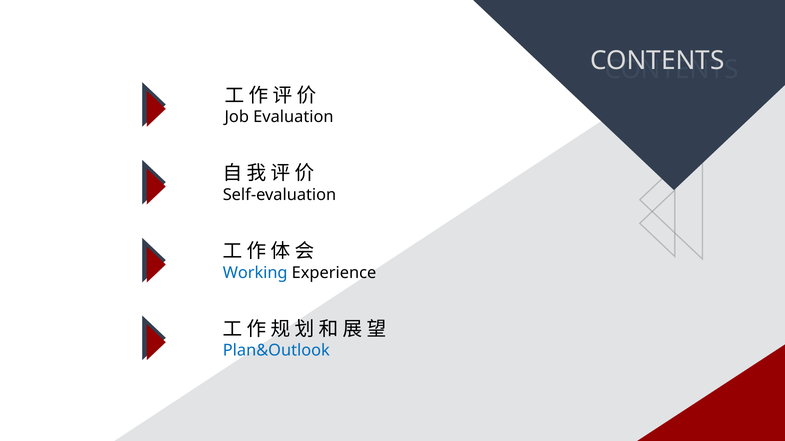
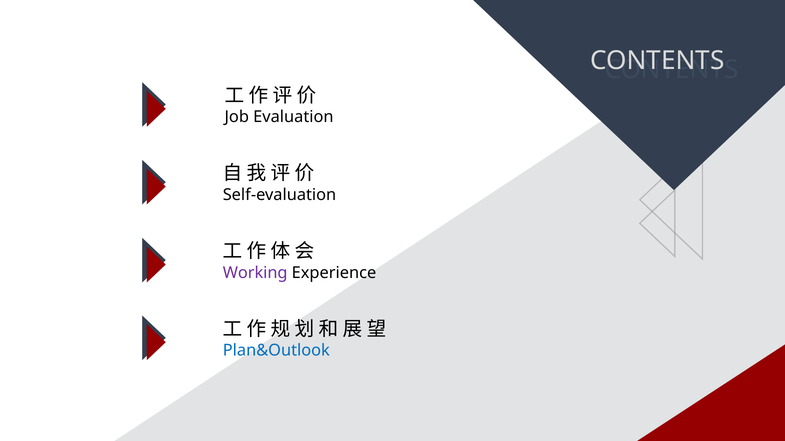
Working colour: blue -> purple
